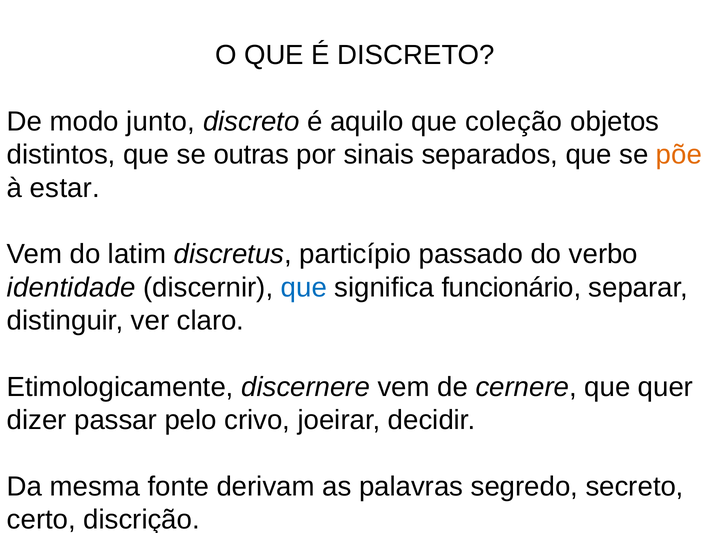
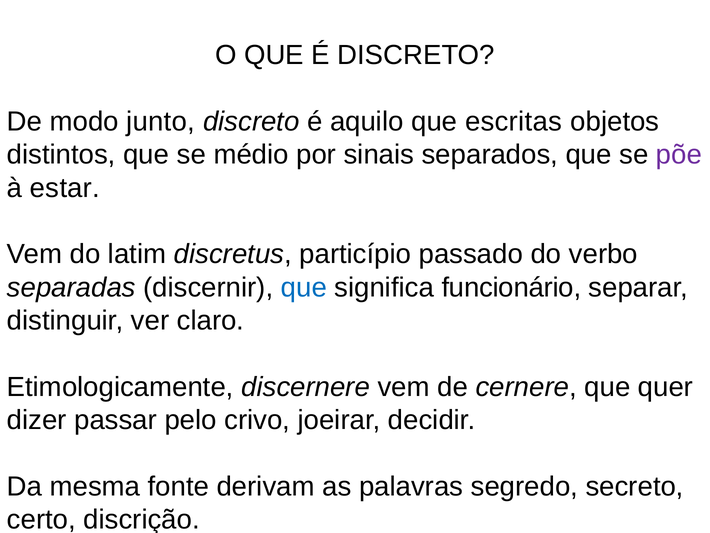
coleção: coleção -> escritas
outras: outras -> médio
põe colour: orange -> purple
identidade: identidade -> separadas
